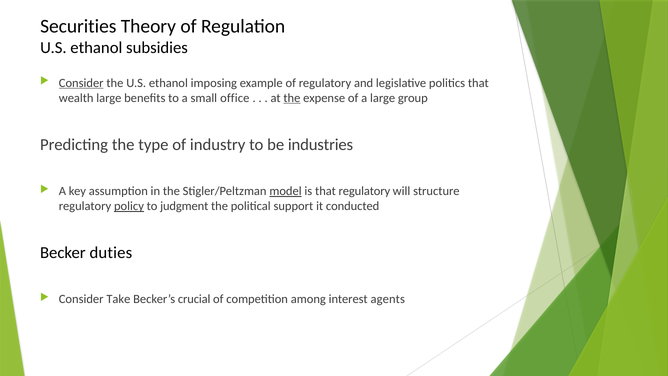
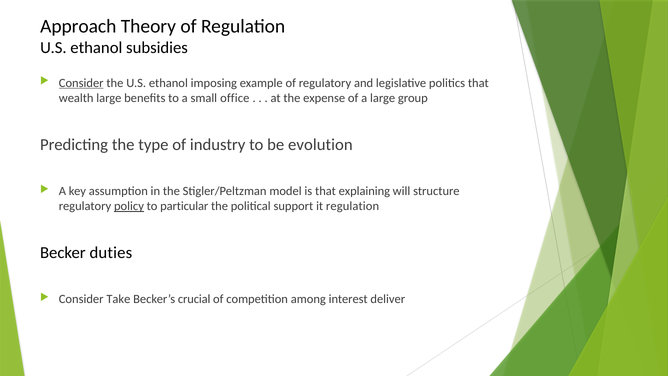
Securities: Securities -> Approach
the at (292, 98) underline: present -> none
industries: industries -> evolution
model underline: present -> none
that regulatory: regulatory -> explaining
judgment: judgment -> particular
it conducted: conducted -> regulation
agents: agents -> deliver
